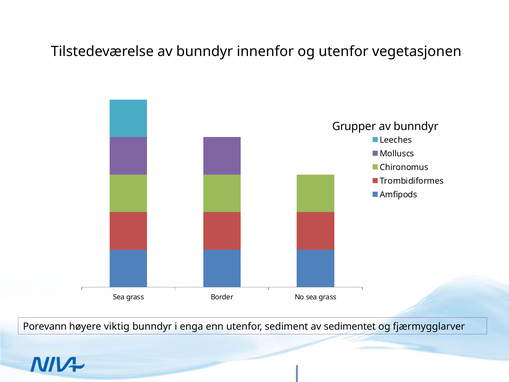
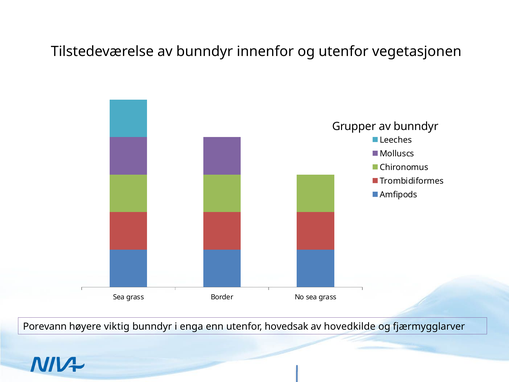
sediment: sediment -> hovedsak
sedimentet: sedimentet -> hovedkilde
